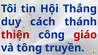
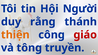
Thắng: Thắng -> Người
cách: cách -> rằng
thiện colour: red -> orange
